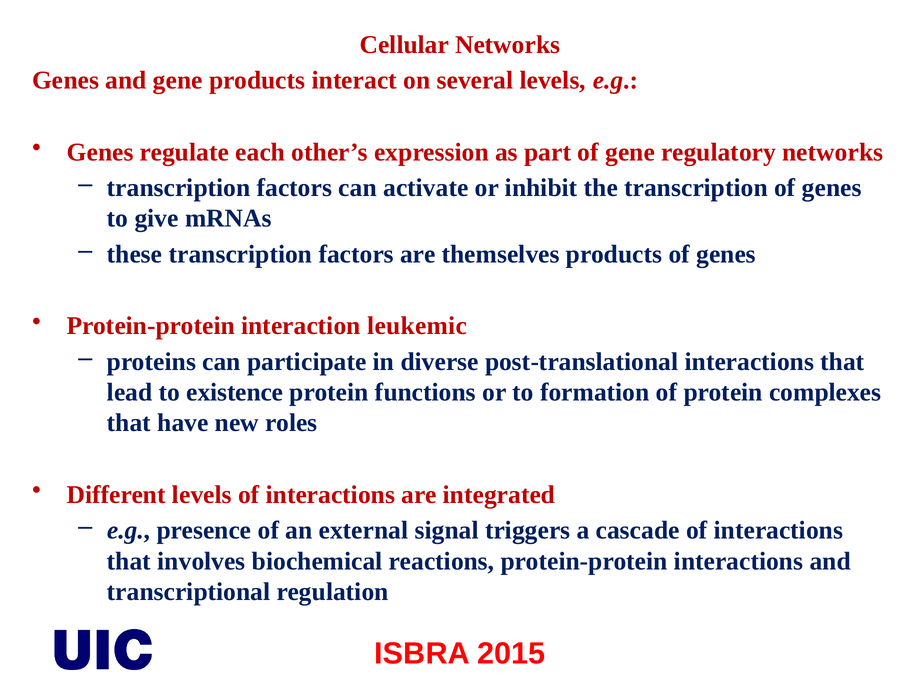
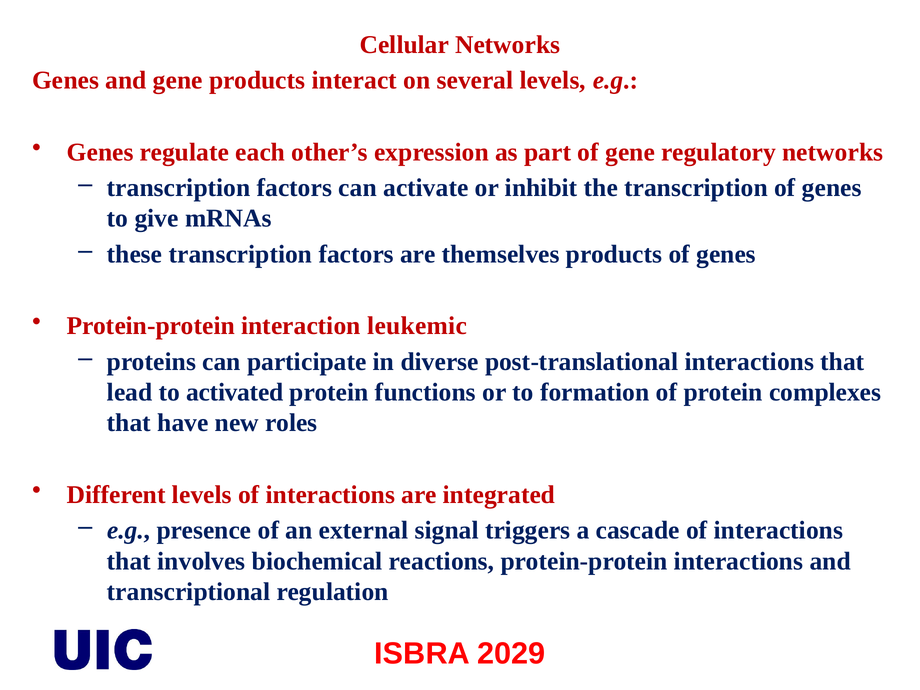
existence: existence -> activated
2015: 2015 -> 2029
